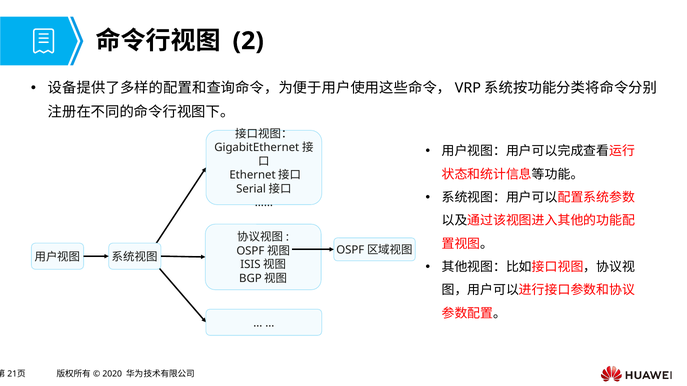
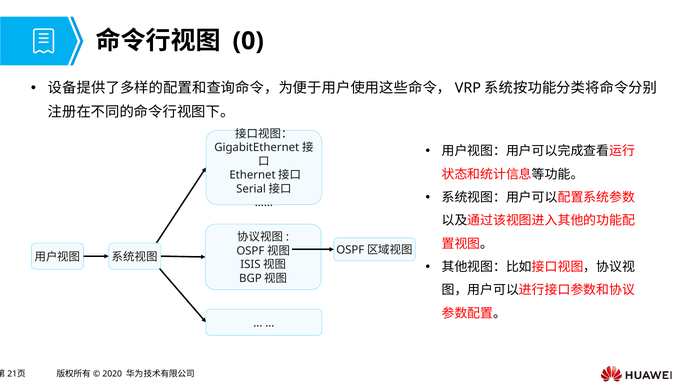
2: 2 -> 0
